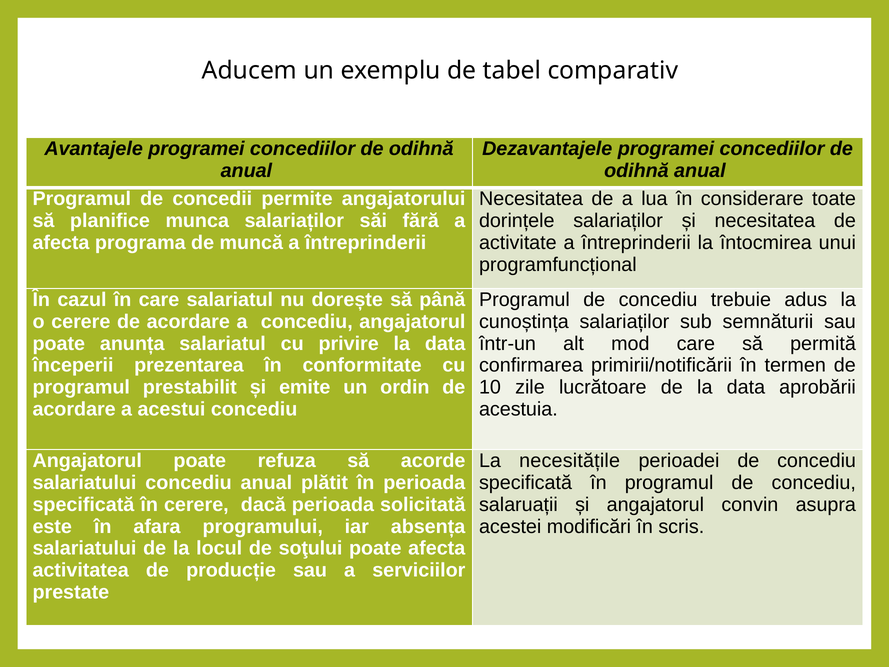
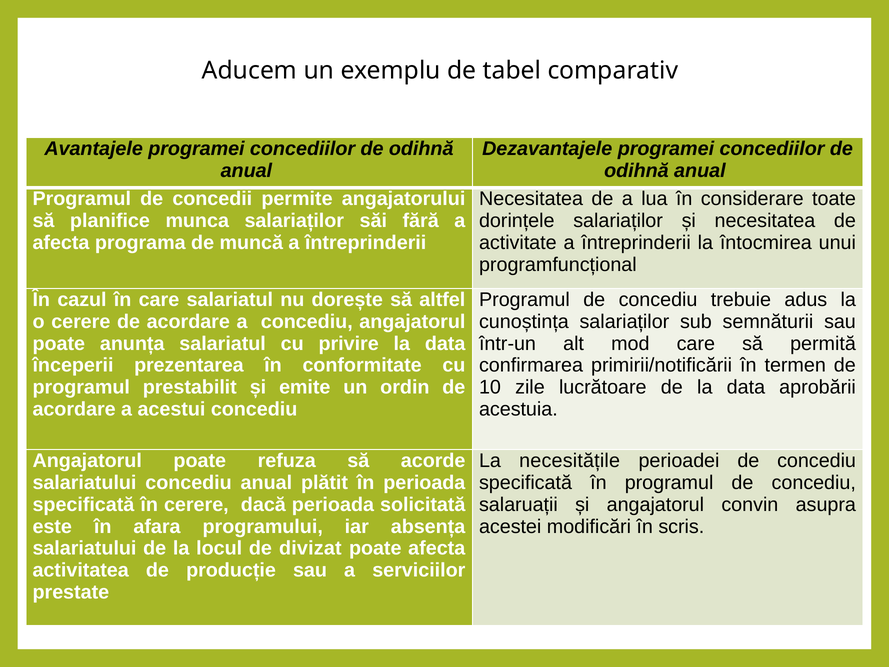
până: până -> altfel
soţului: soţului -> divizat
